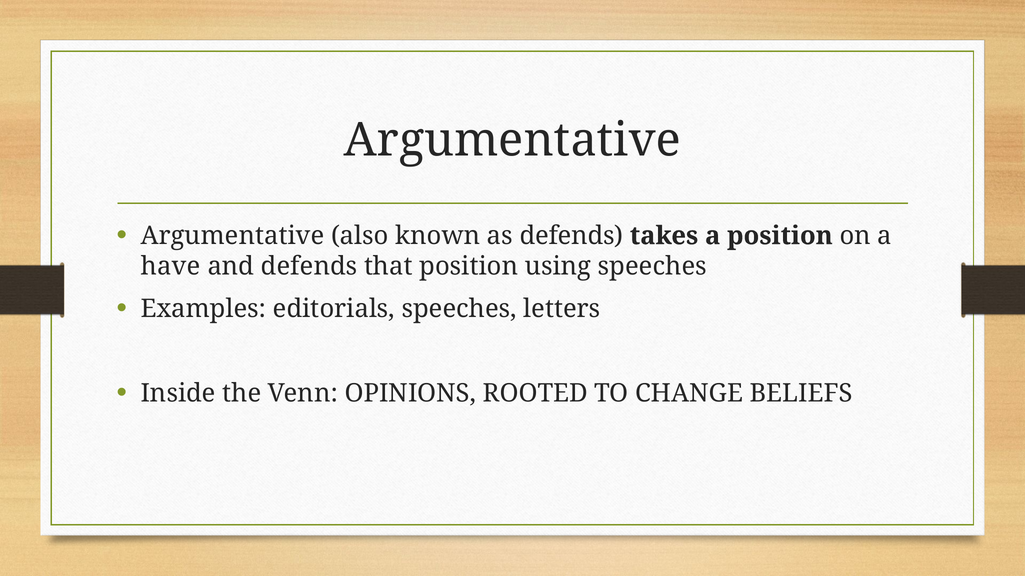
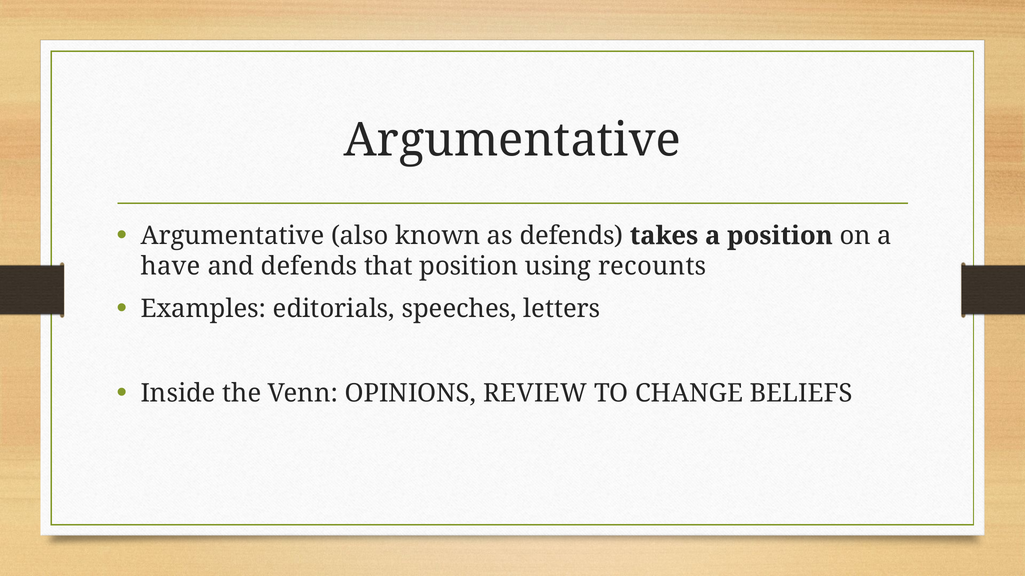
using speeches: speeches -> recounts
ROOTED: ROOTED -> REVIEW
